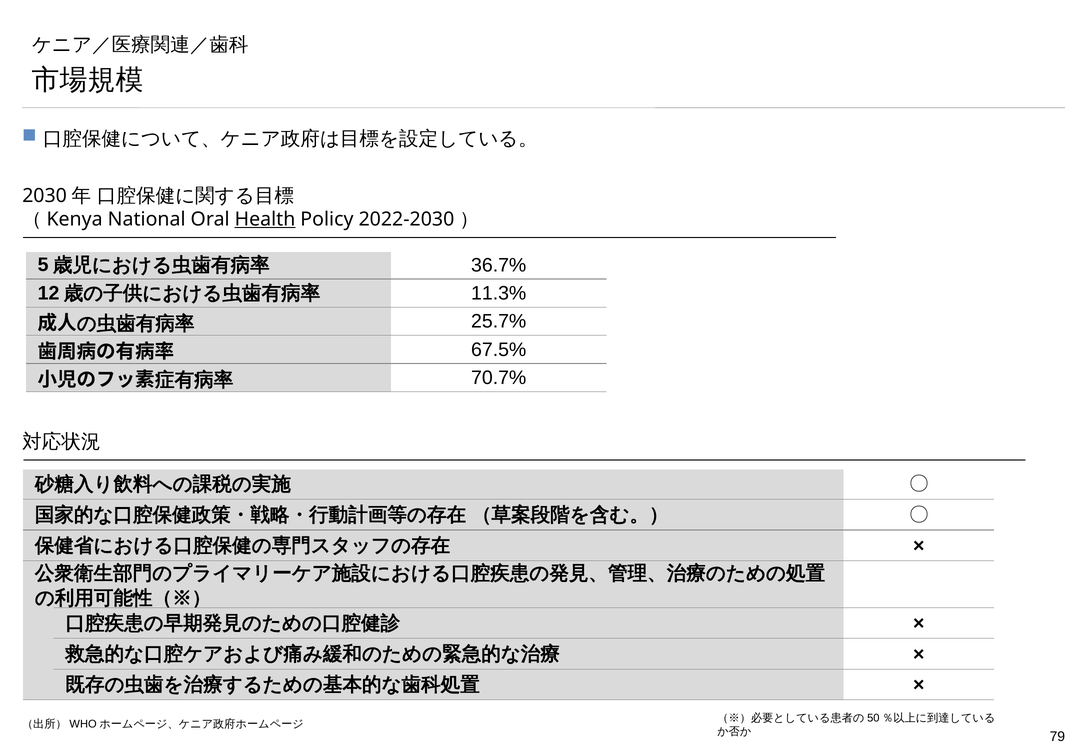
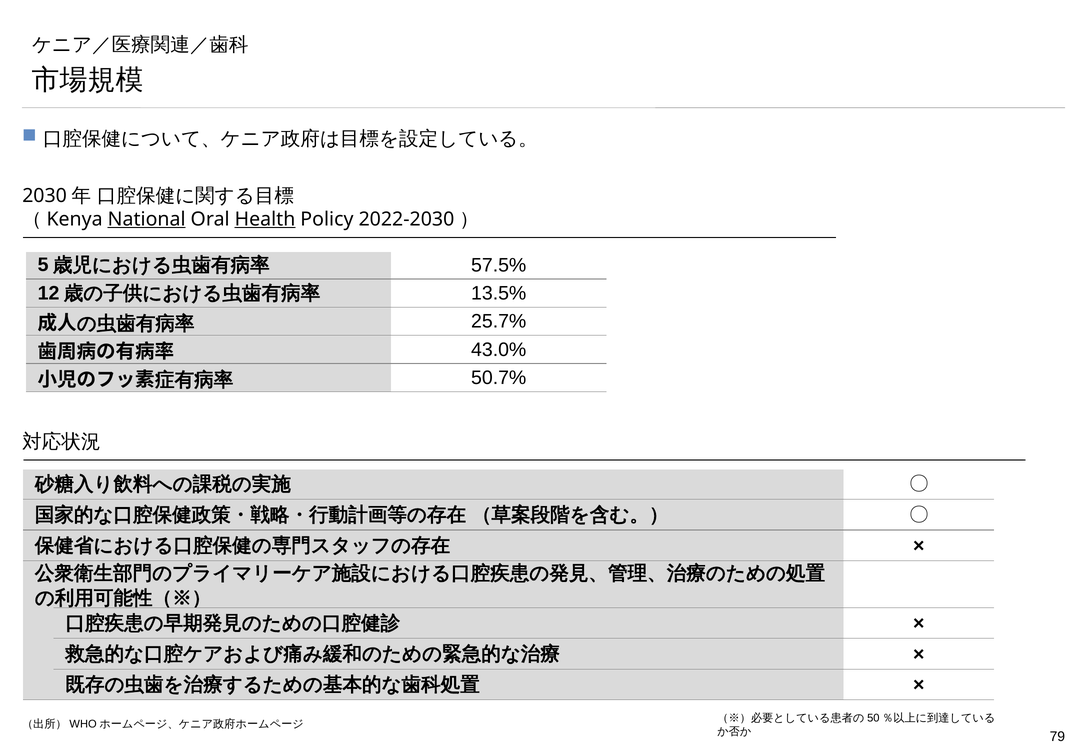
National underline: none -> present
36.7%: 36.7% -> 57.5%
11.3%: 11.3% -> 13.5%
67.5%: 67.5% -> 43.0%
70.7%: 70.7% -> 50.7%
